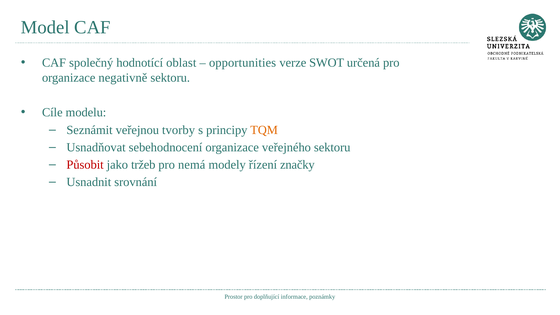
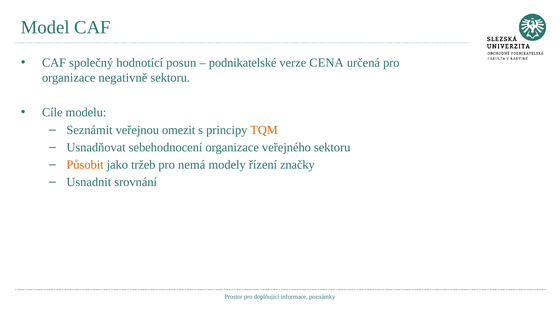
oblast: oblast -> posun
opportunities: opportunities -> podnikatelské
SWOT: SWOT -> CENA
tvorby: tvorby -> omezit
Působit colour: red -> orange
